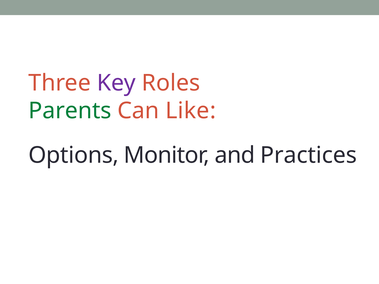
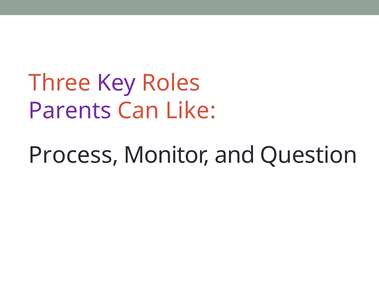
Parents colour: green -> purple
Options: Options -> Process
Practices: Practices -> Question
